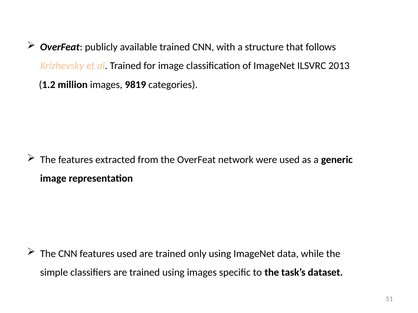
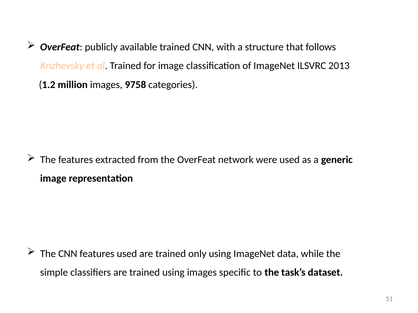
9819: 9819 -> 9758
